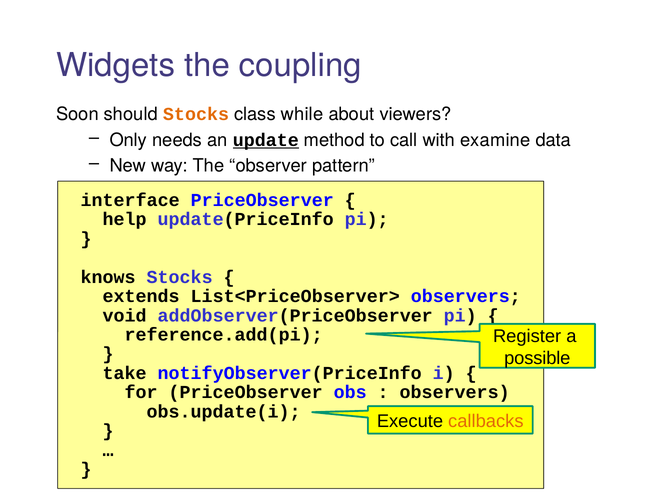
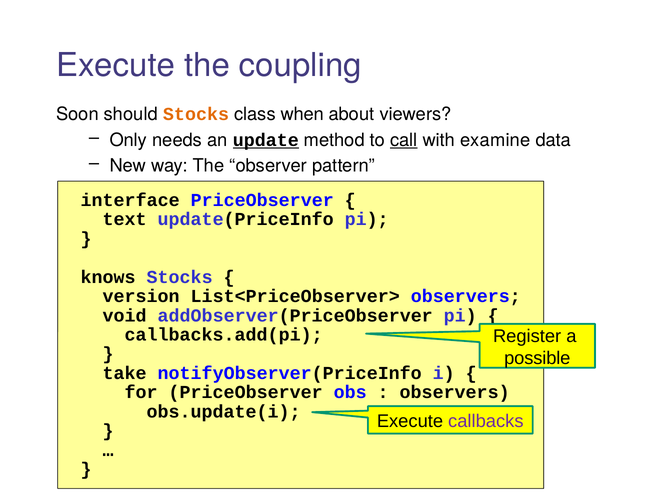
Widgets at (116, 65): Widgets -> Execute
while: while -> when
call underline: none -> present
help: help -> text
extends: extends -> version
reference.add(pi: reference.add(pi -> callbacks.add(pi
callbacks colour: orange -> purple
